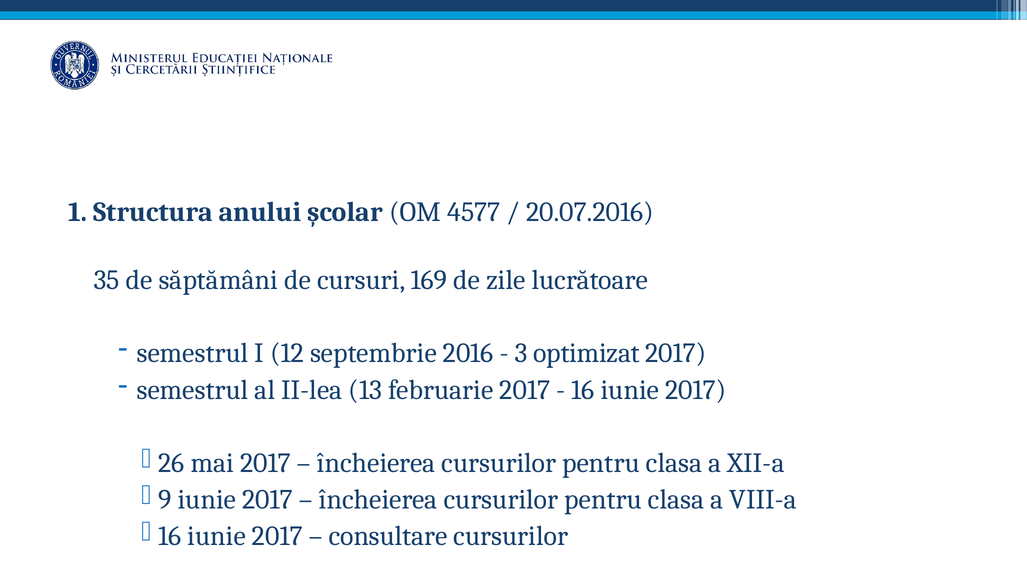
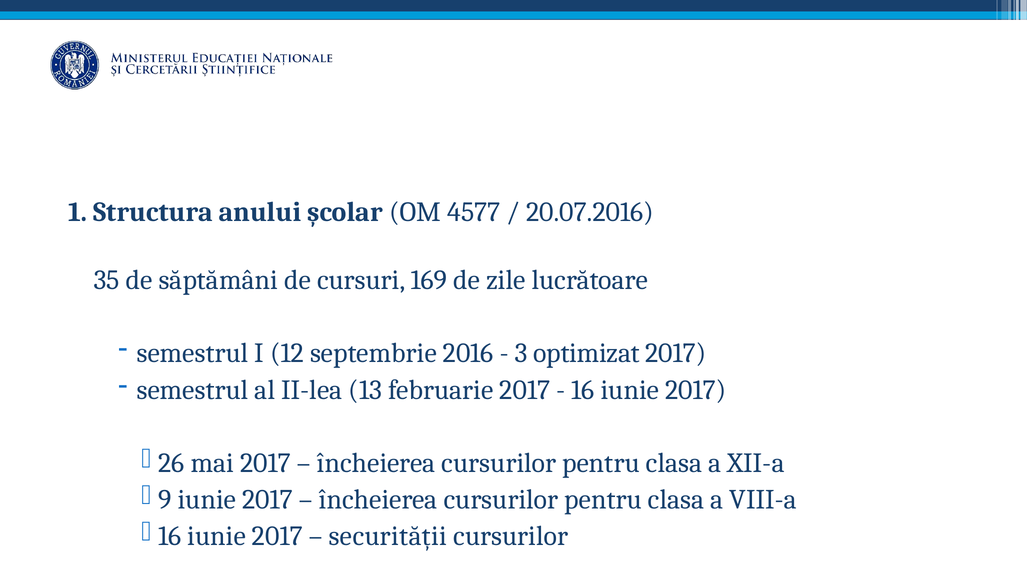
consultare: consultare -> securității
